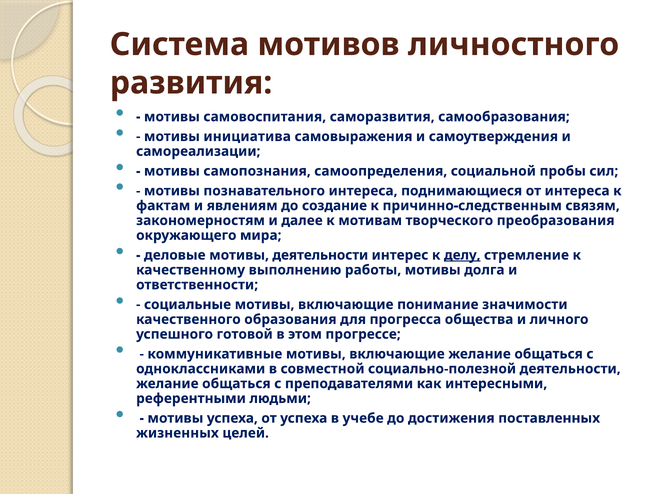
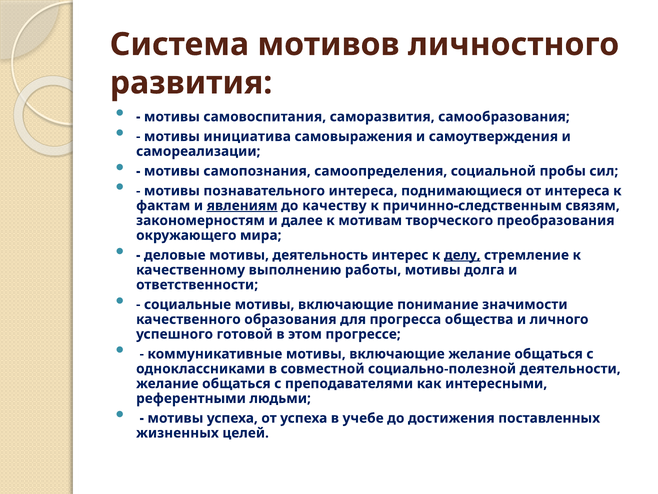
явлениям underline: none -> present
создание: создание -> качеству
мотивы деятельности: деятельности -> деятельность
